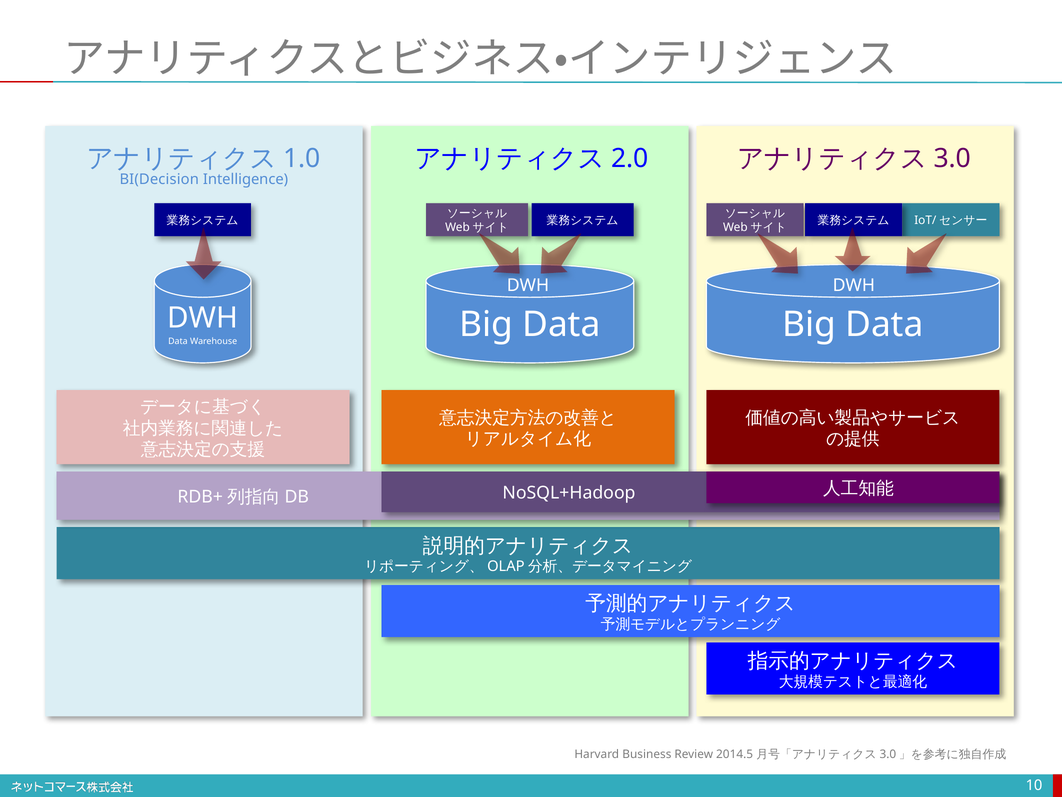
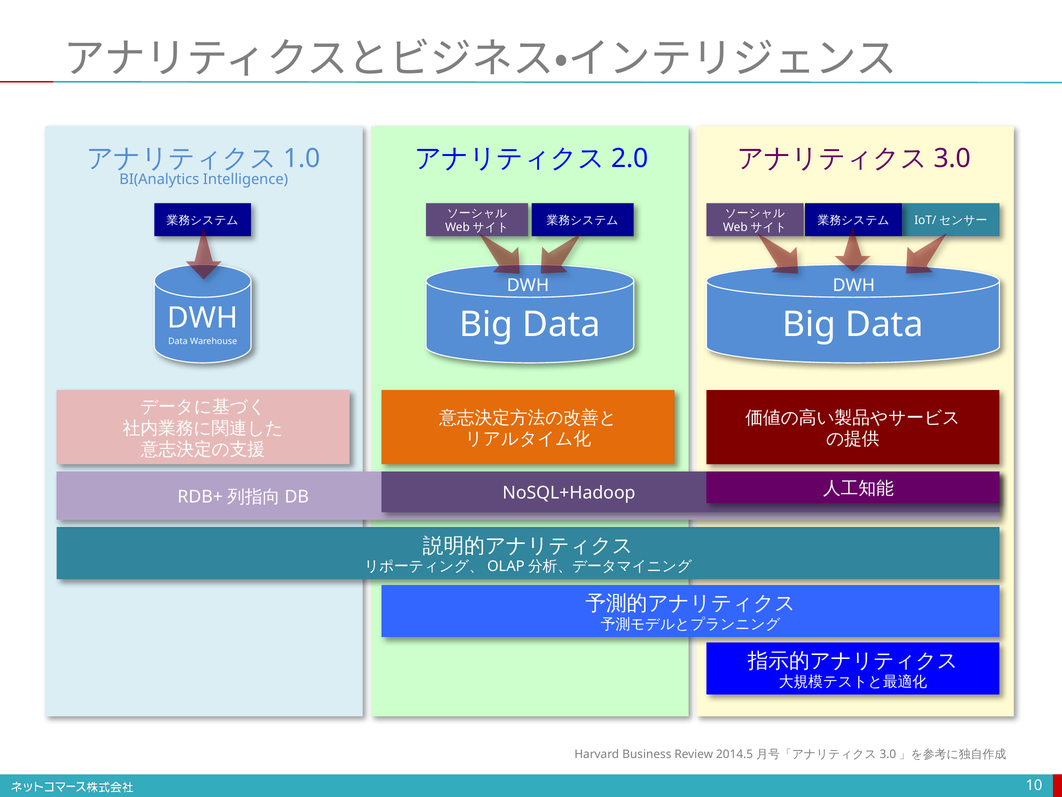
BI(Decision: BI(Decision -> BI(Analytics
